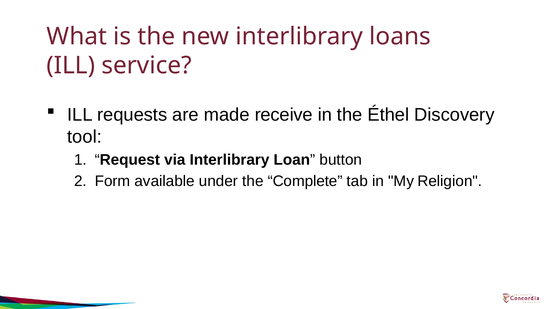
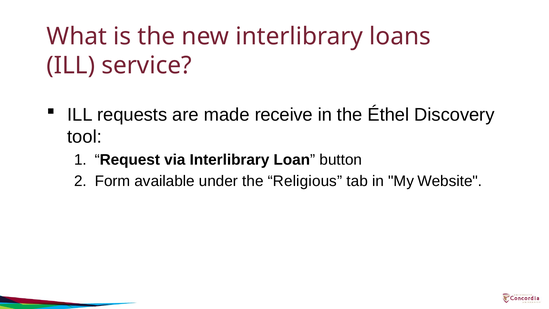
Complete: Complete -> Religious
Religion: Religion -> Website
